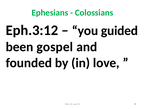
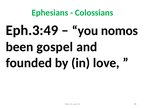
Eph.3:12: Eph.3:12 -> Eph.3:49
guided: guided -> nomos
